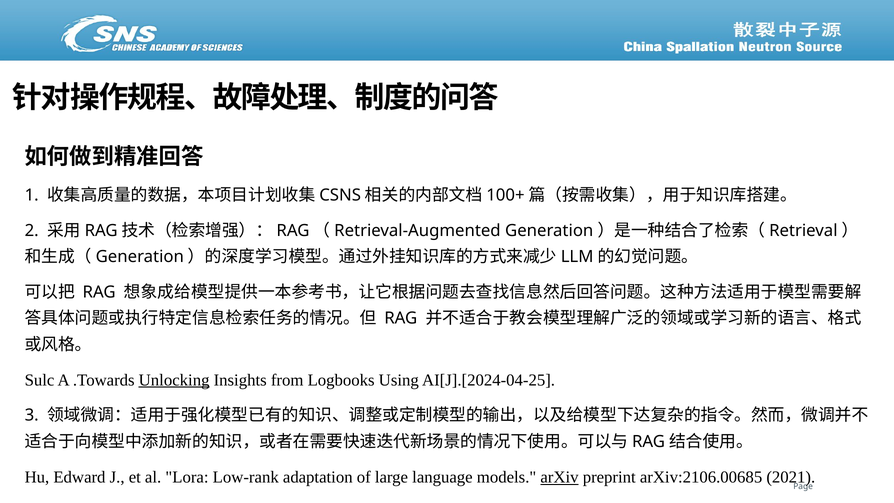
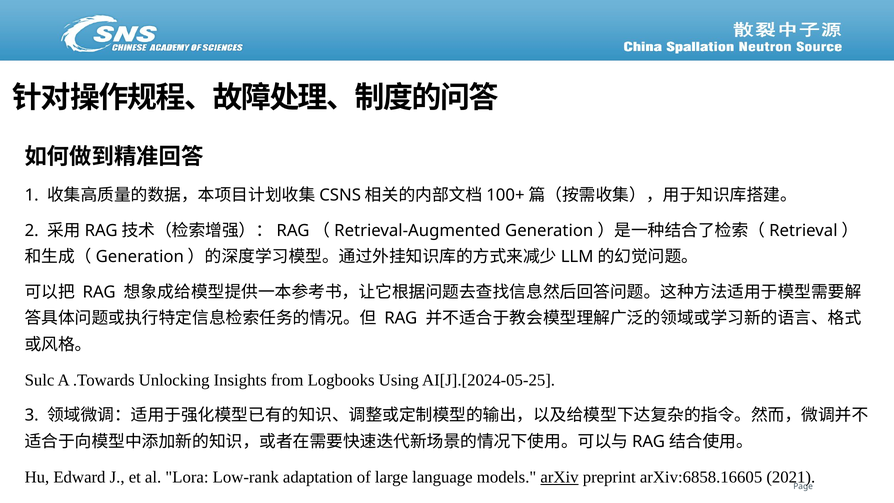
Unlocking underline: present -> none
AI[J].[2024-04-25: AI[J].[2024-04-25 -> AI[J].[2024-05-25
arXiv:2106.00685: arXiv:2106.00685 -> arXiv:6858.16605
